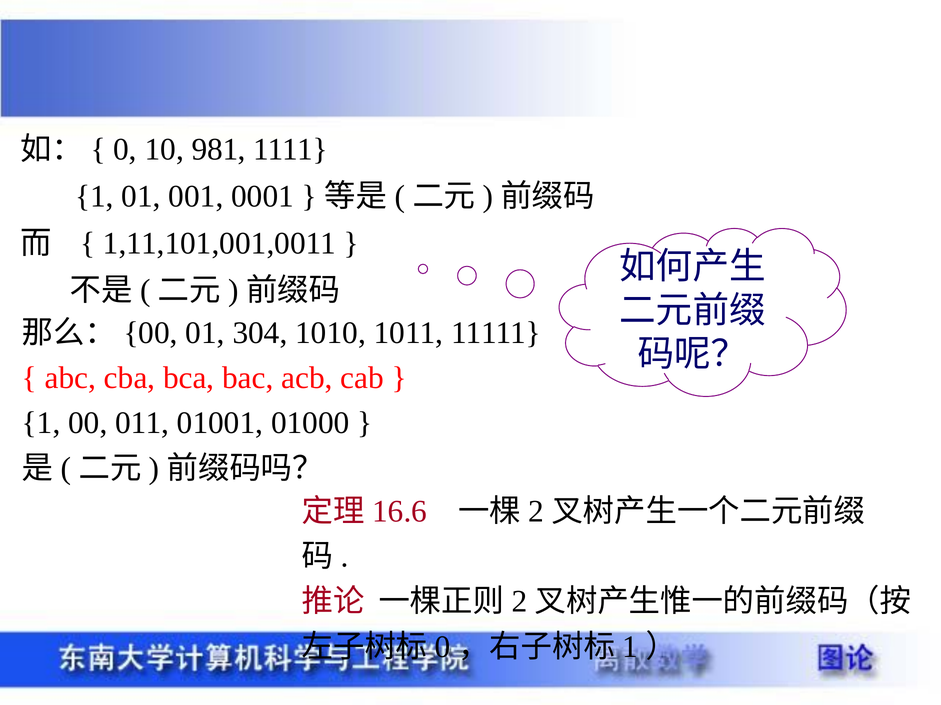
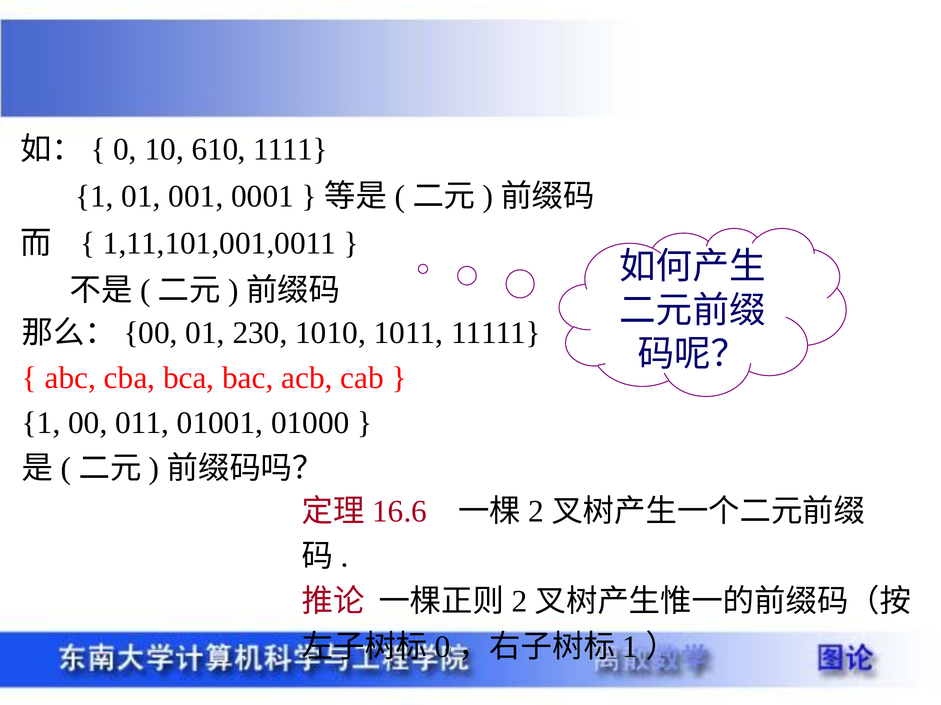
981: 981 -> 610
304: 304 -> 230
